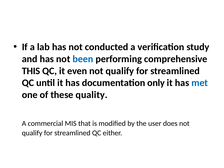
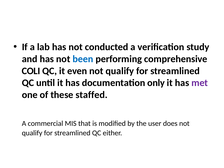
THIS: THIS -> COLI
met colour: blue -> purple
quality: quality -> staffed
